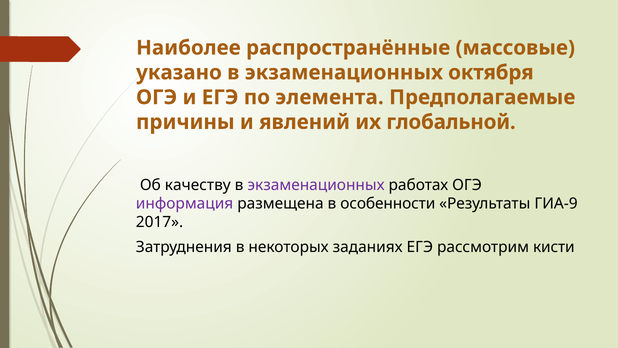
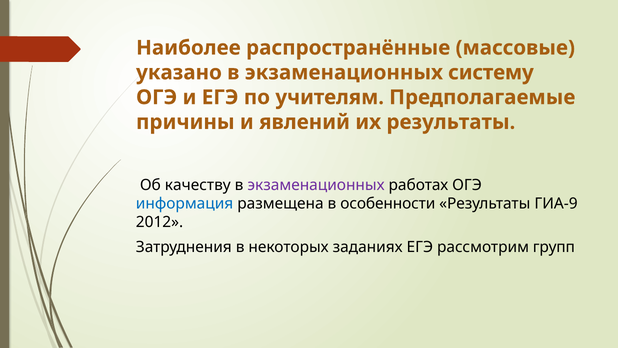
октября: октября -> систему
элемента: элемента -> учителям
их глобальной: глобальной -> результаты
информация colour: purple -> blue
2017: 2017 -> 2012
кисти: кисти -> групп
